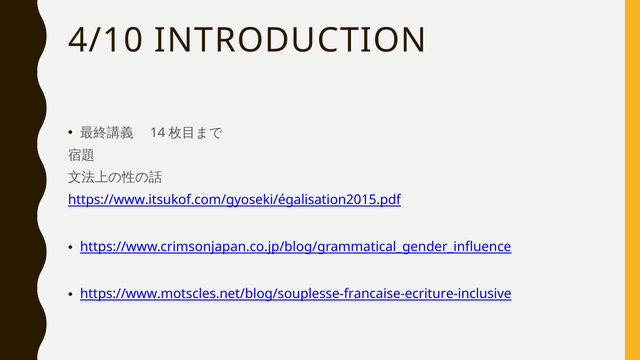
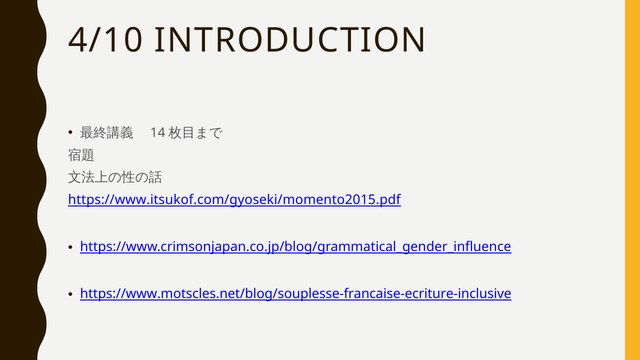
https://www.itsukof.com/gyoseki/égalisation2015.pdf: https://www.itsukof.com/gyoseki/égalisation2015.pdf -> https://www.itsukof.com/gyoseki/momento2015.pdf
